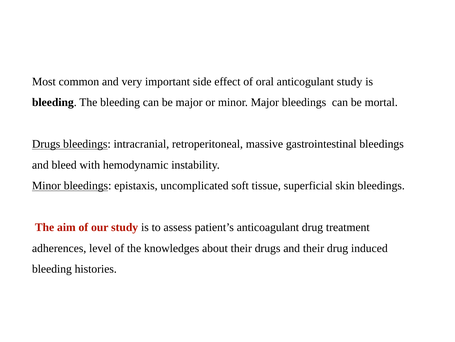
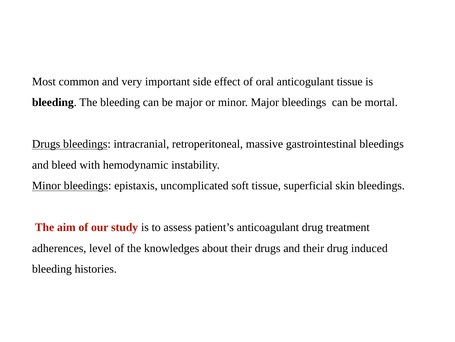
anticogulant study: study -> tissue
